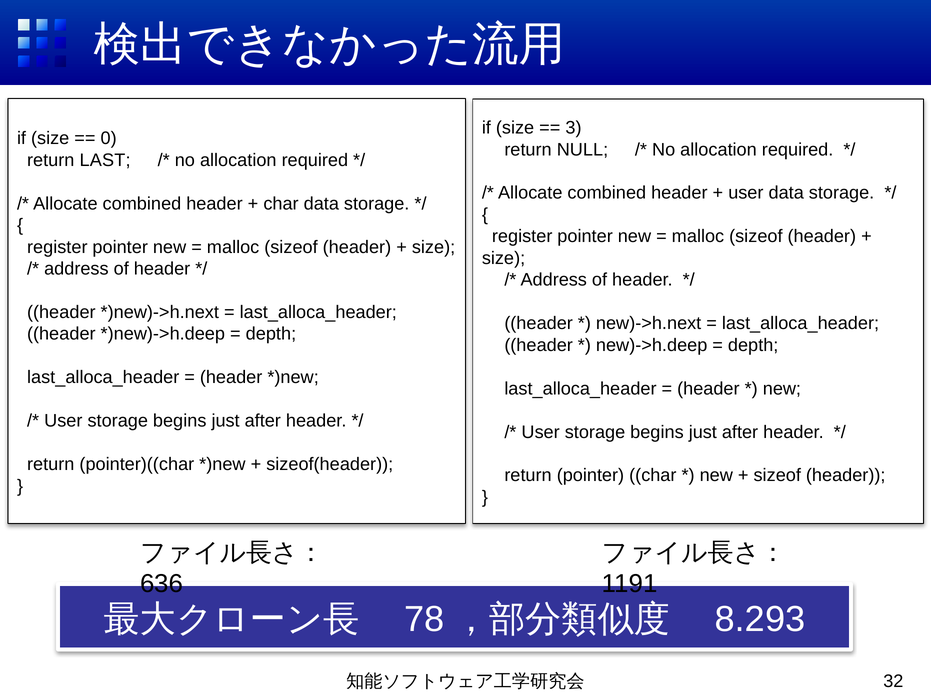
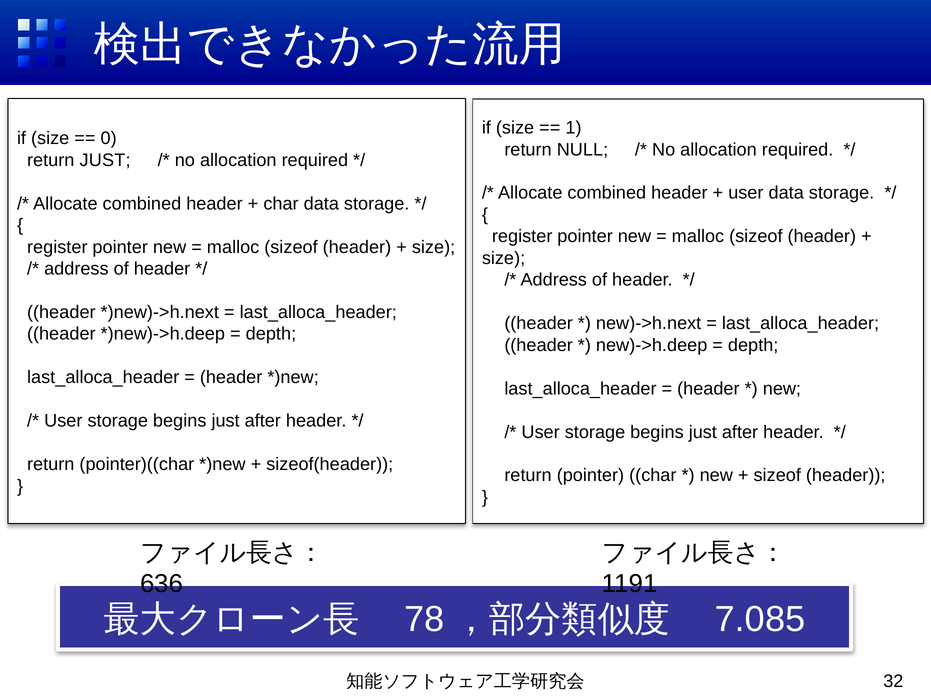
3: 3 -> 1
return LAST: LAST -> JUST
8.293: 8.293 -> 7.085
